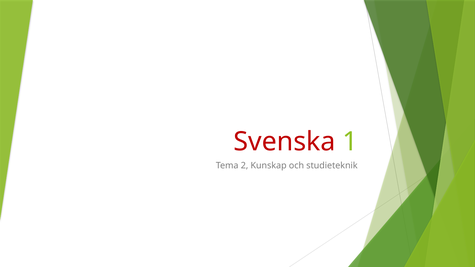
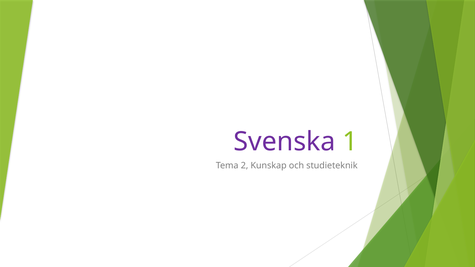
Svenska colour: red -> purple
